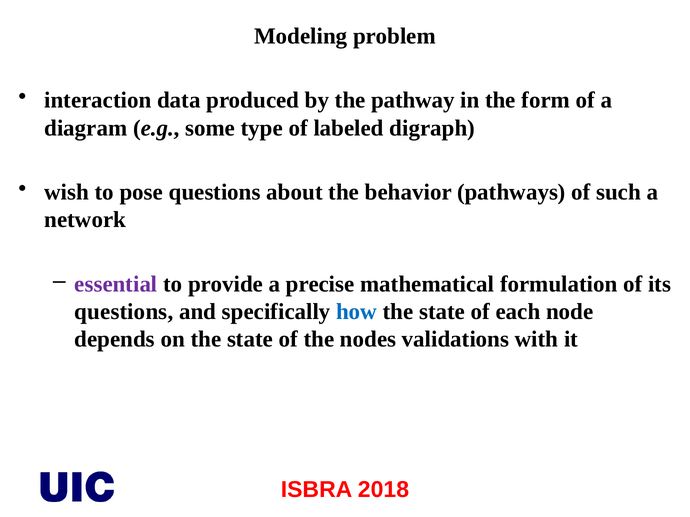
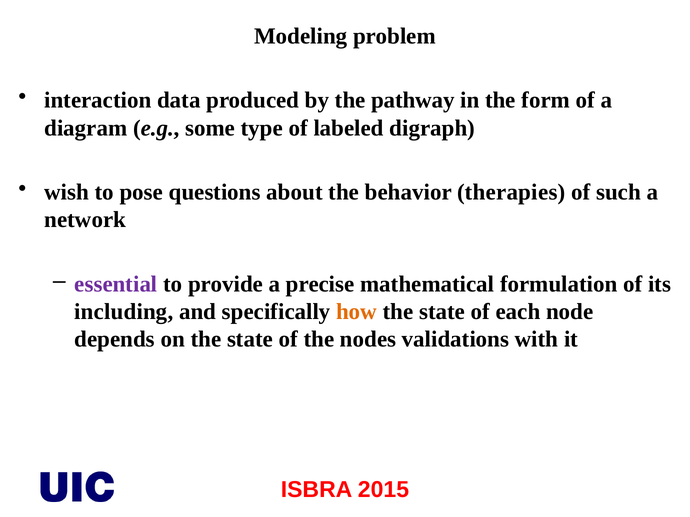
pathways: pathways -> therapies
questions at (124, 312): questions -> including
how colour: blue -> orange
2018: 2018 -> 2015
